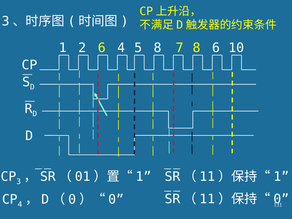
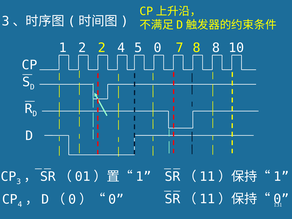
2 6: 6 -> 2
5 8: 8 -> 0
8 6: 6 -> 8
